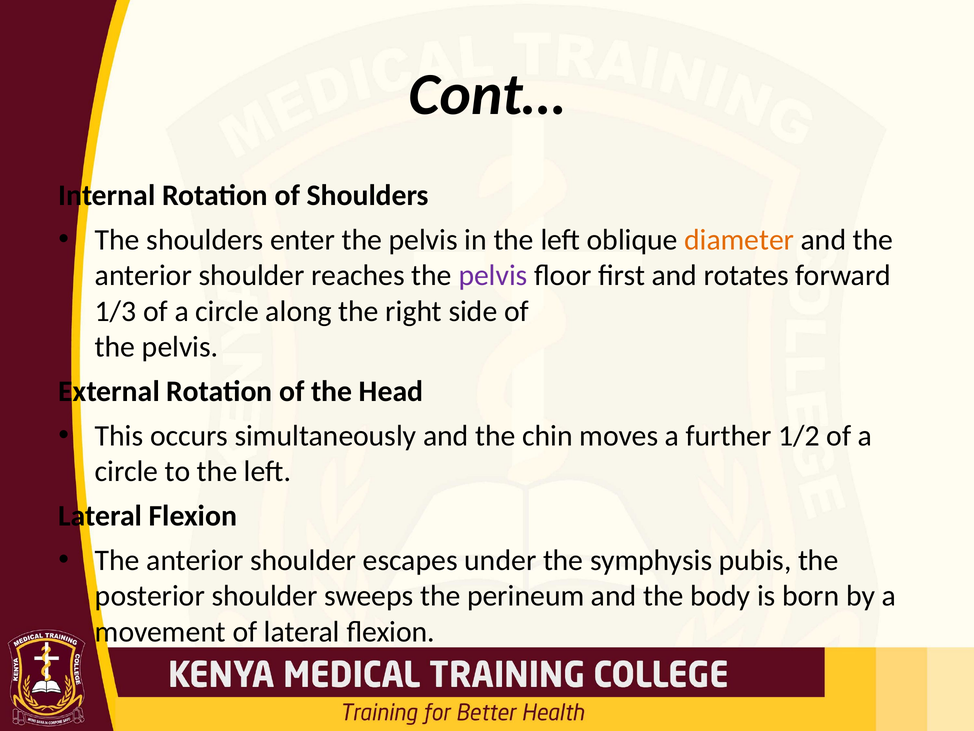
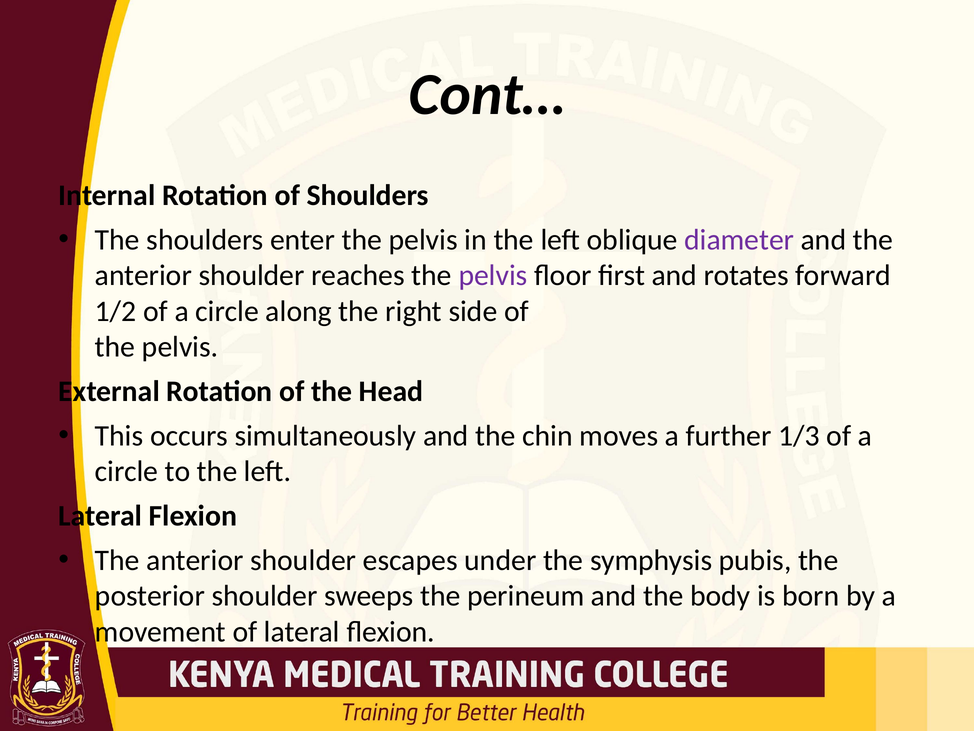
diameter colour: orange -> purple
1/3: 1/3 -> 1/2
1/2: 1/2 -> 1/3
